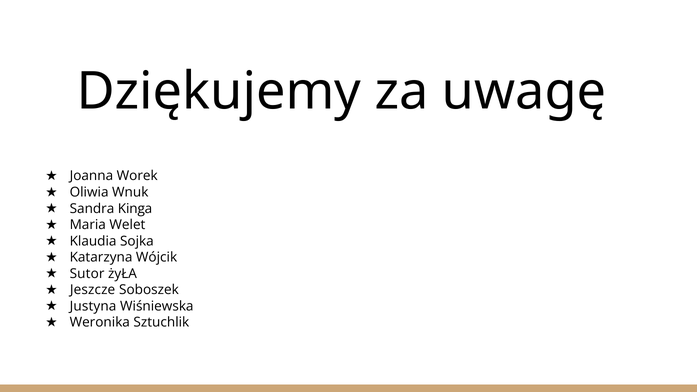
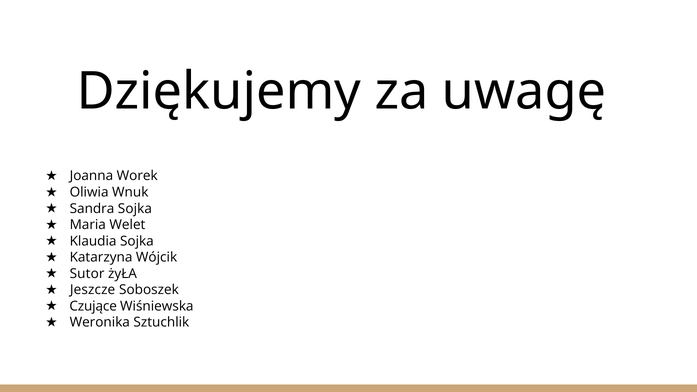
Sandra Kinga: Kinga -> Sojka
Justyna: Justyna -> Czujące
